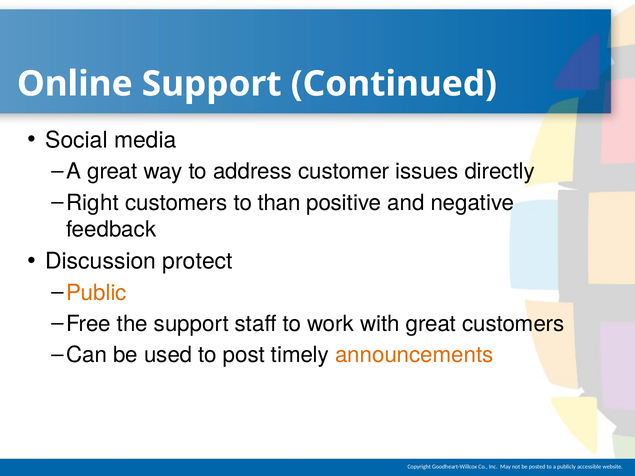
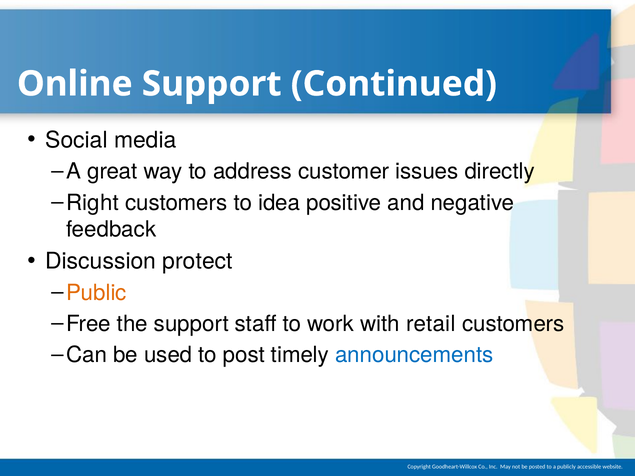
than: than -> idea
with great: great -> retail
announcements colour: orange -> blue
